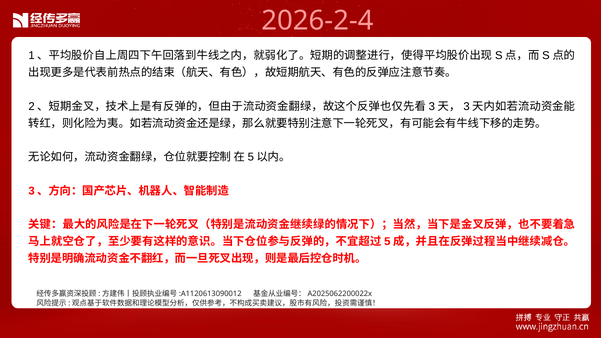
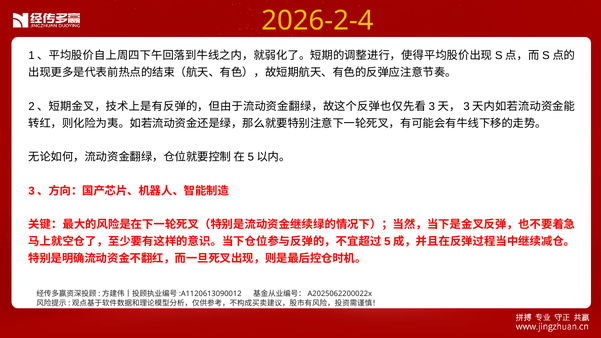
2026-2-4 colour: pink -> yellow
